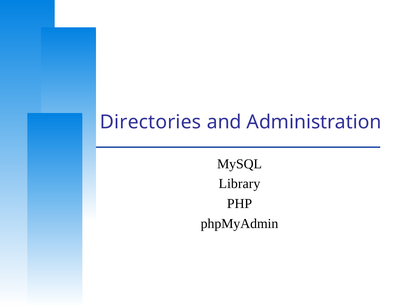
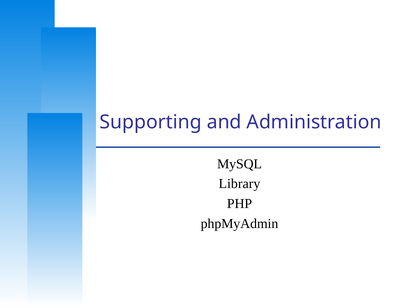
Directories: Directories -> Supporting
